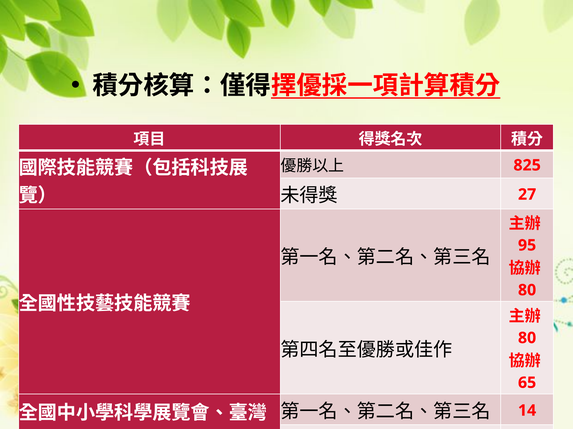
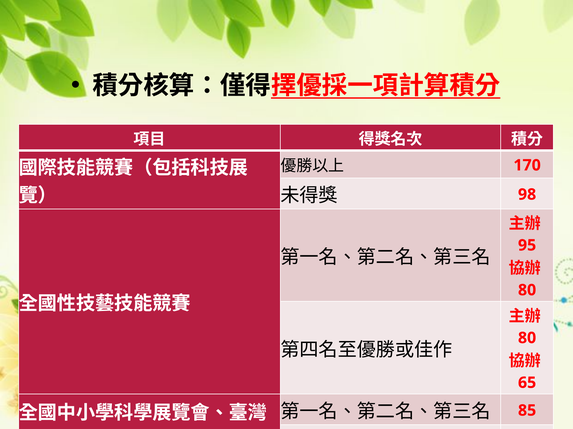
825: 825 -> 170
27: 27 -> 98
14: 14 -> 85
